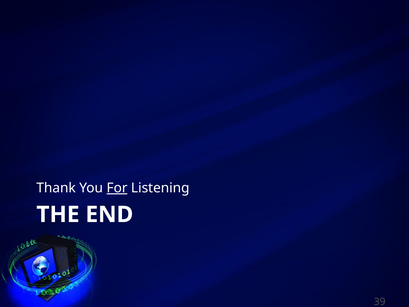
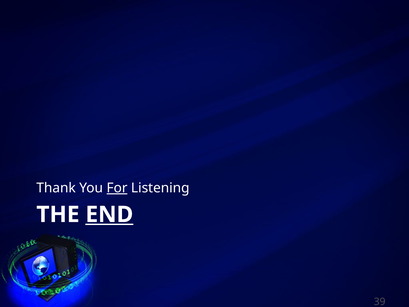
END underline: none -> present
